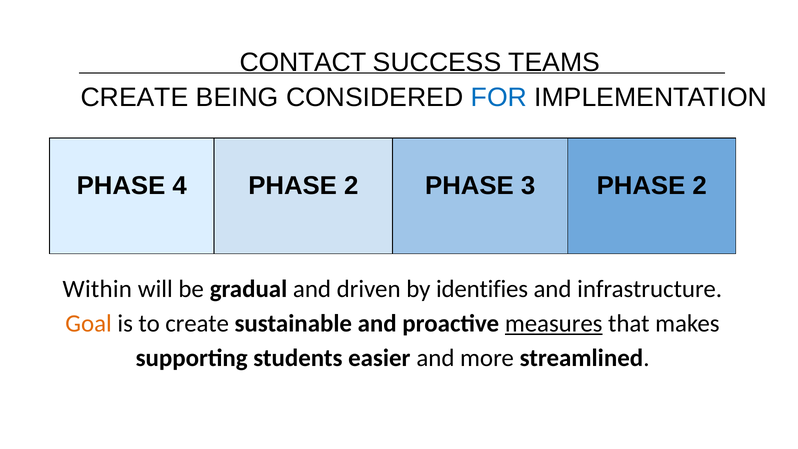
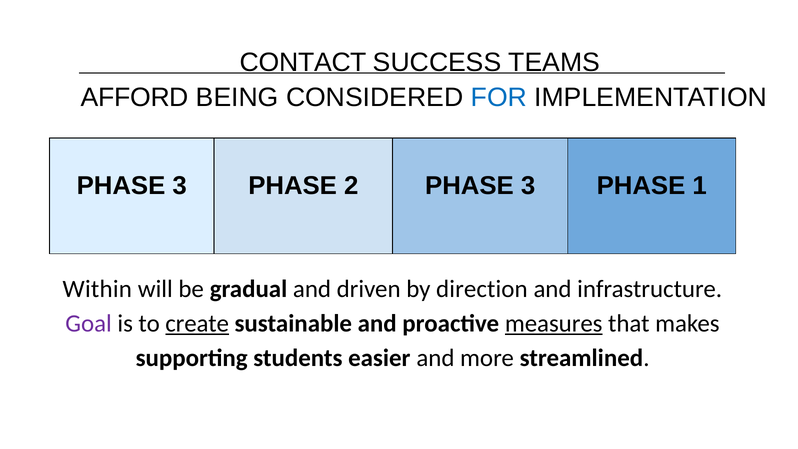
CREATE at (135, 98): CREATE -> AFFORD
4 at (180, 186): 4 -> 3
3 PHASE 2: 2 -> 1
identifies: identifies -> direction
Goal colour: orange -> purple
create at (197, 323) underline: none -> present
